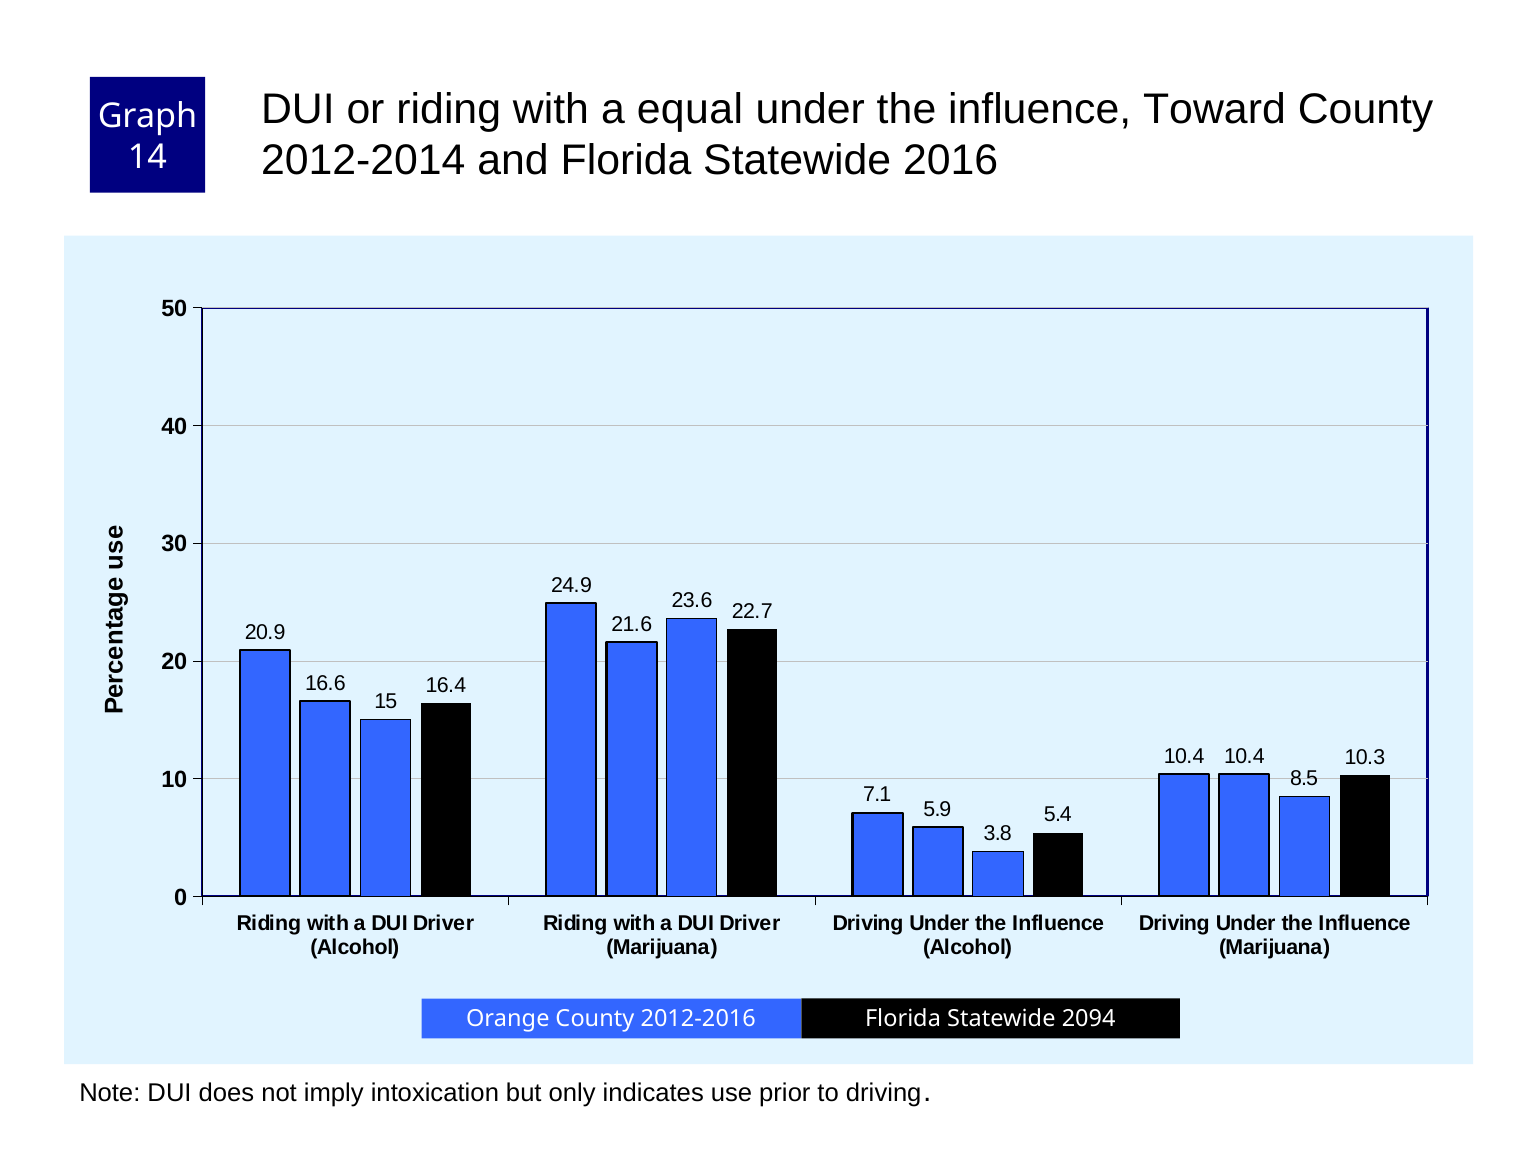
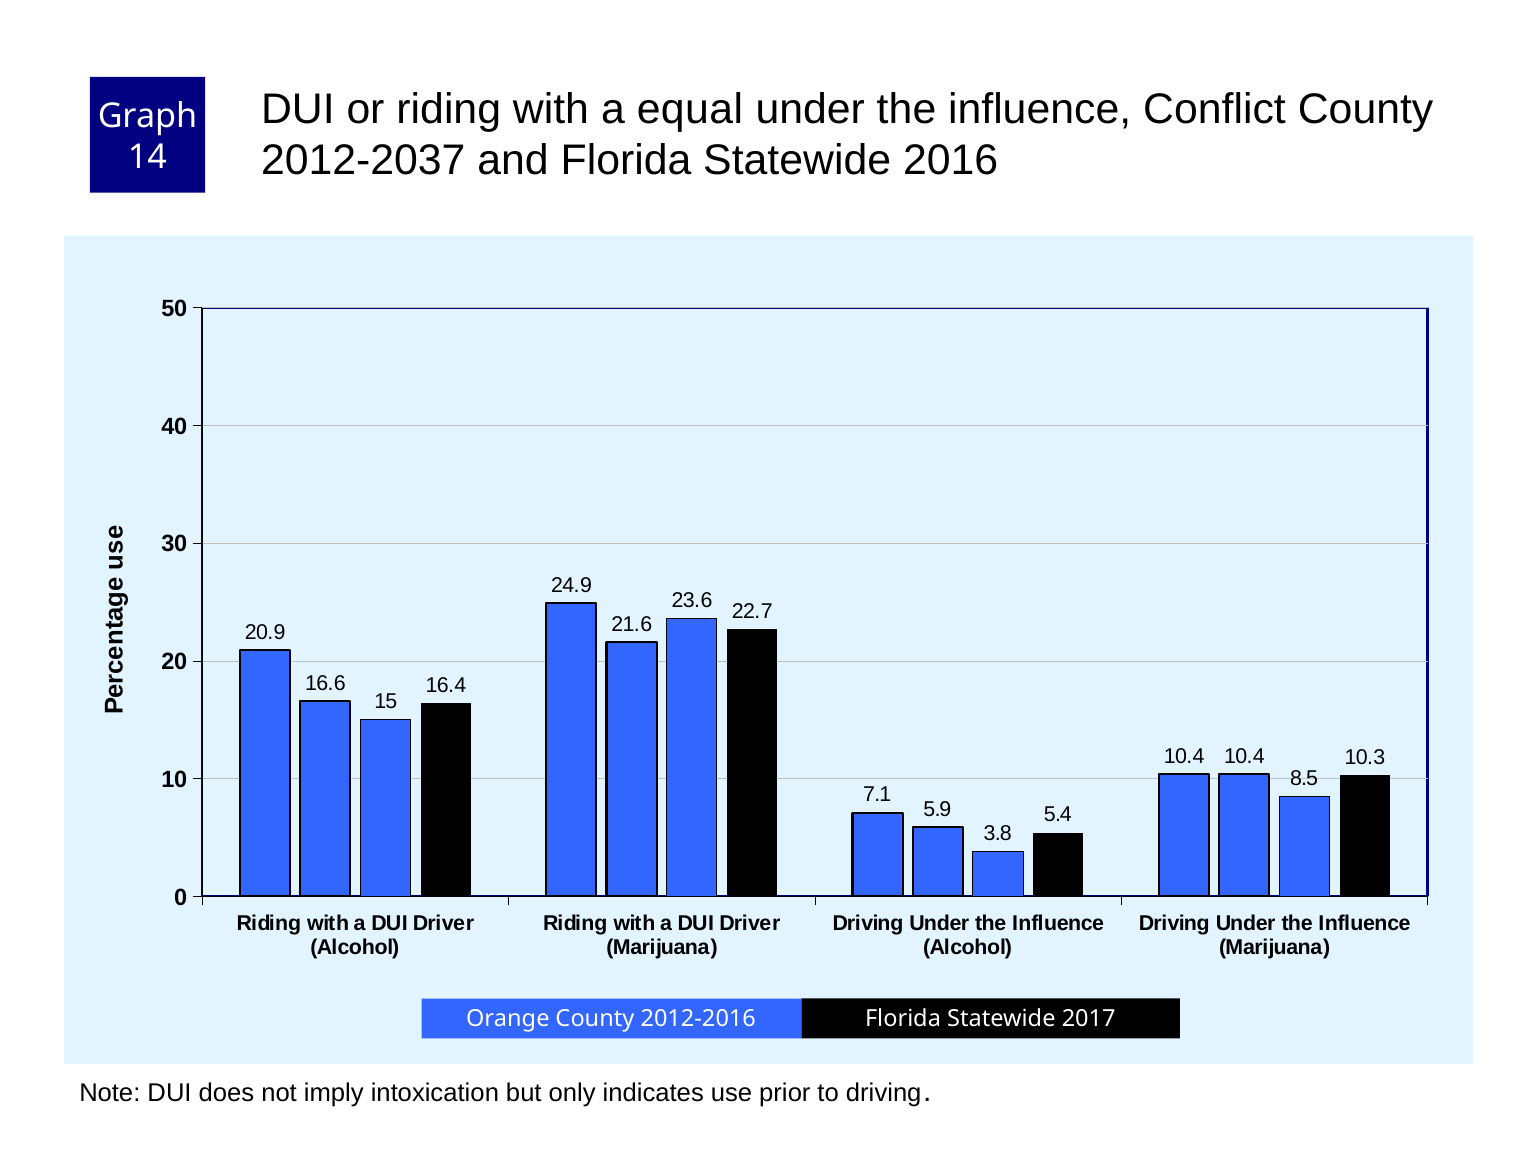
Toward: Toward -> Conflict
2012-2014: 2012-2014 -> 2012-2037
2094: 2094 -> 2017
